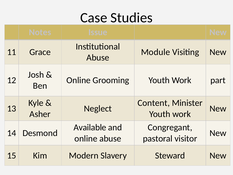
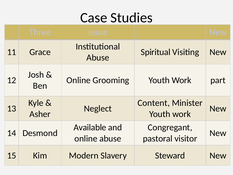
Notes: Notes -> Three
Module: Module -> Spiritual
